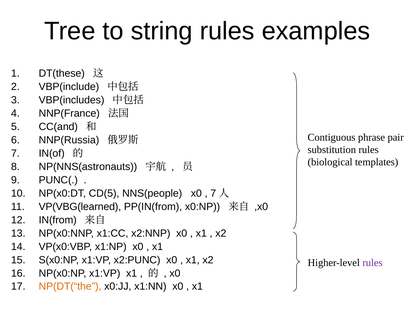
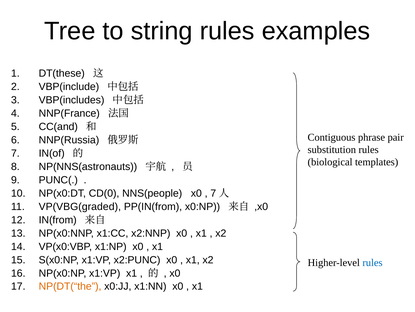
CD(5: CD(5 -> CD(0
VP(VBG(learned: VP(VBG(learned -> VP(VBG(graded
rules at (373, 262) colour: purple -> blue
